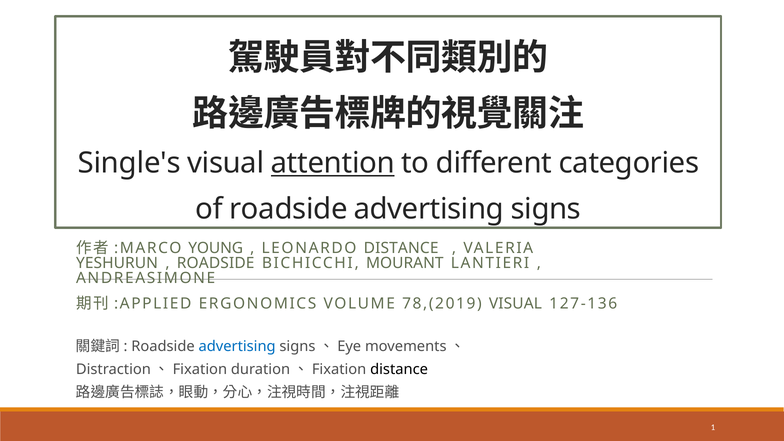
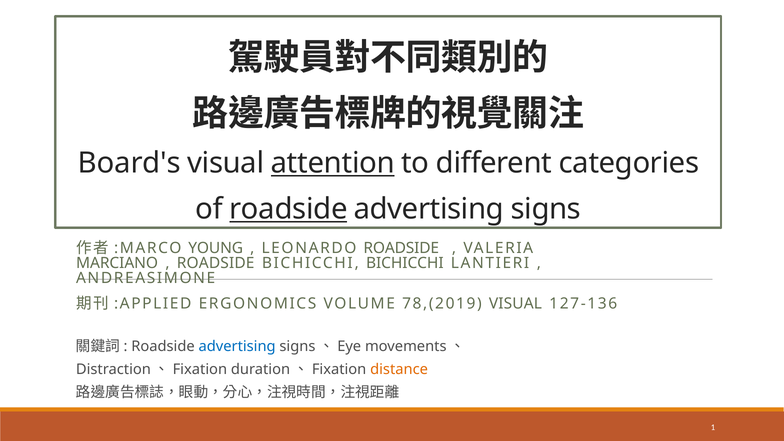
Single's: Single's -> Board's
roadside at (288, 209) underline: none -> present
LEONARDO DISTANCE: DISTANCE -> ROADSIDE
YESHURUN: YESHURUN -> MARCIANO
BICHICCHI MOURANT: MOURANT -> BICHICCHI
distance at (399, 369) colour: black -> orange
